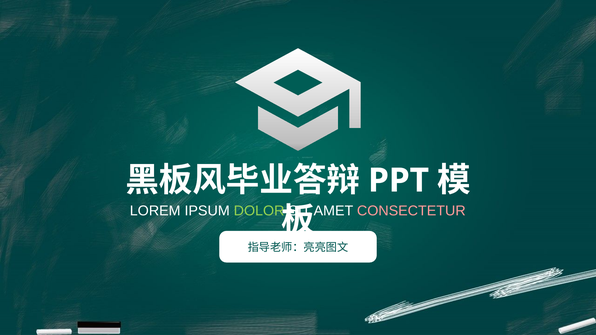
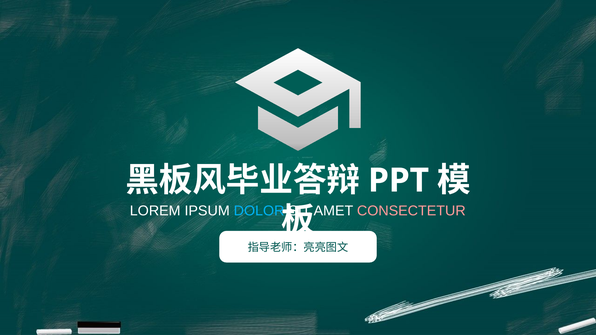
DOLOR colour: light green -> light blue
